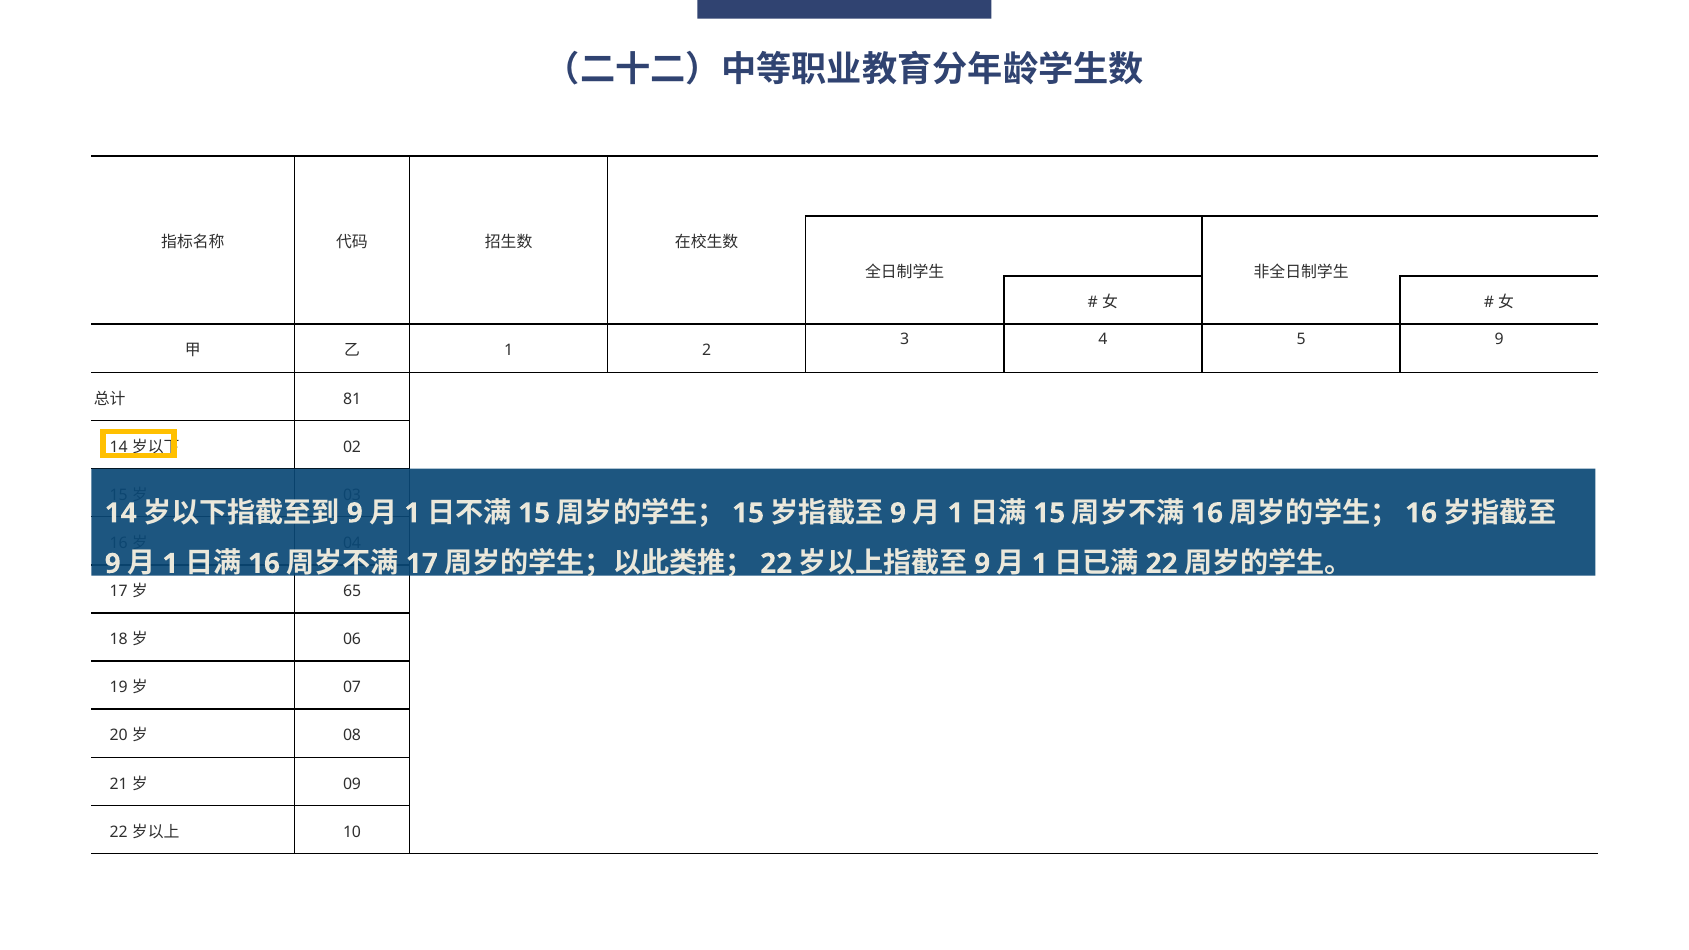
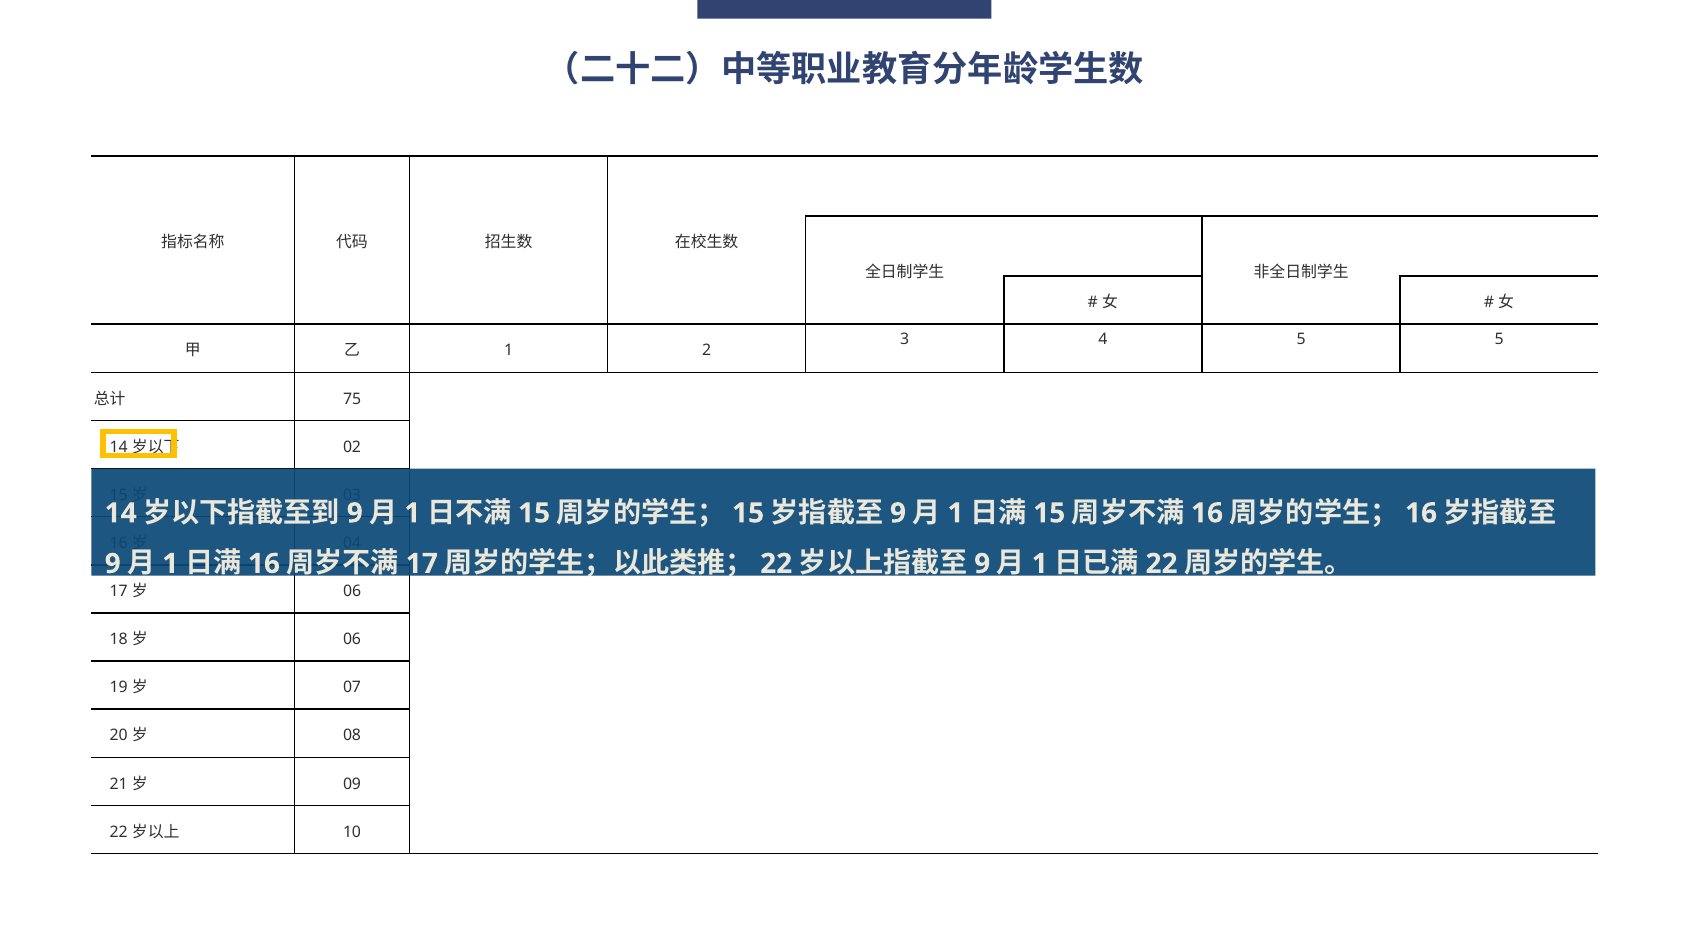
5 9: 9 -> 5
81: 81 -> 75
65 at (352, 591): 65 -> 06
